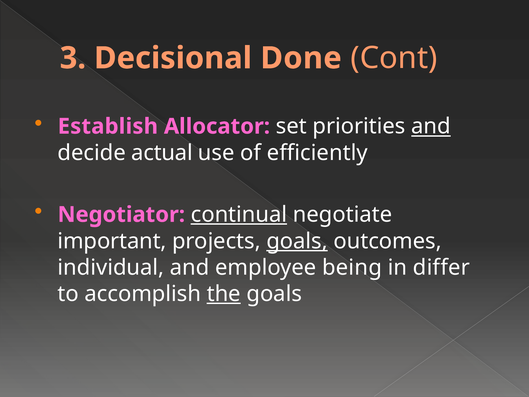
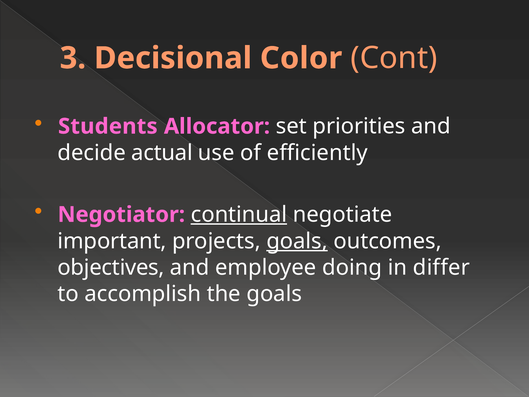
Done: Done -> Color
Establish: Establish -> Students
and at (431, 126) underline: present -> none
individual: individual -> objectives
being: being -> doing
the underline: present -> none
